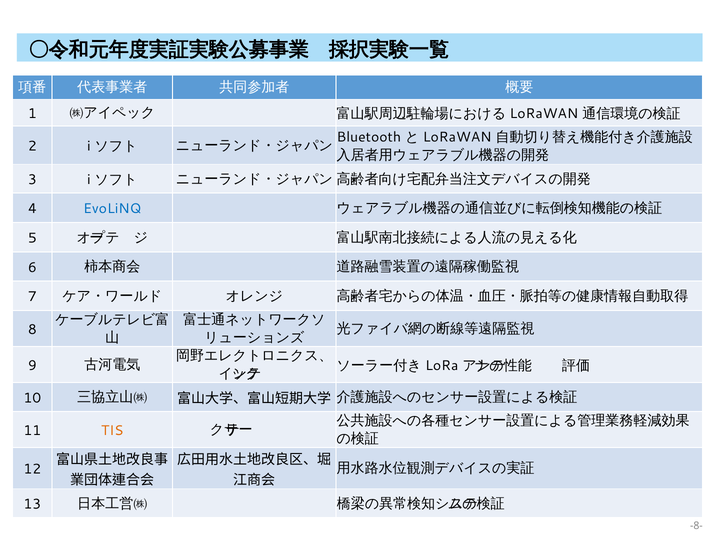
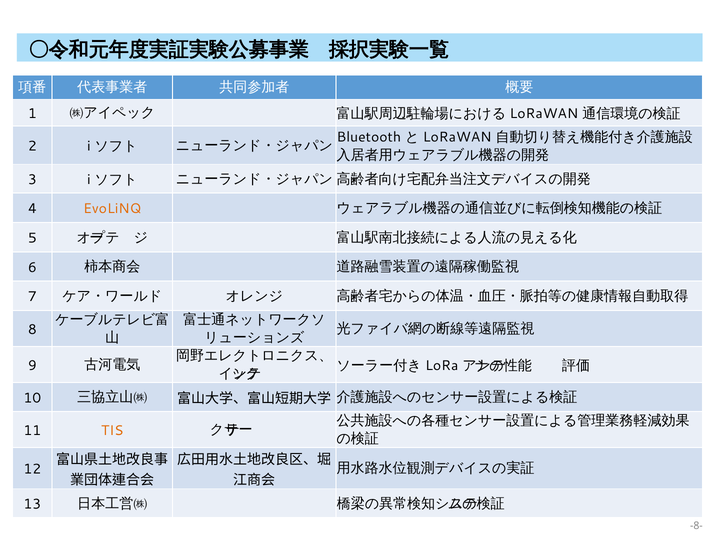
EvoLiNQ colour: blue -> orange
